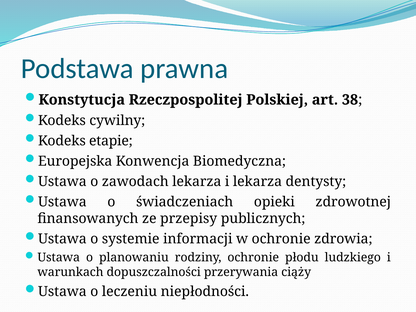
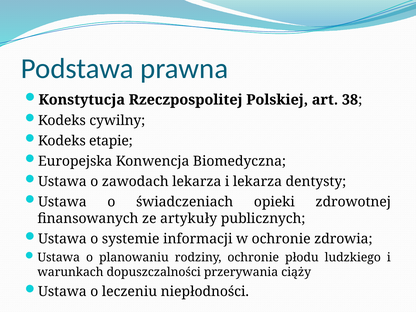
przepisy: przepisy -> artykuły
